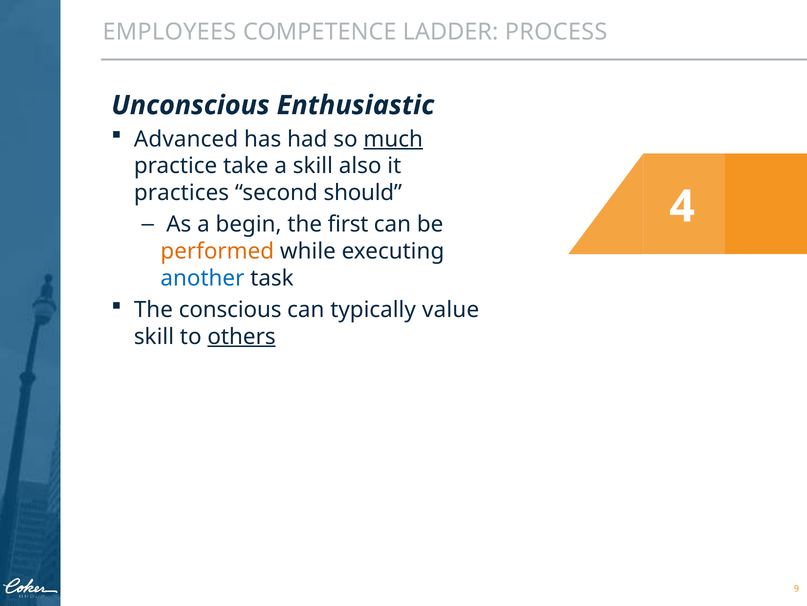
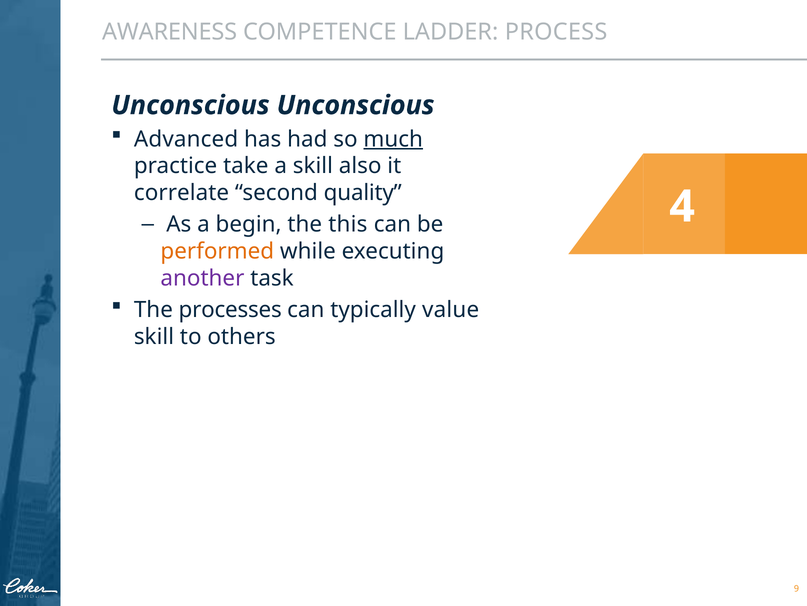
EMPLOYEES: EMPLOYEES -> AWARENESS
Unconscious Enthusiastic: Enthusiastic -> Unconscious
practices: practices -> correlate
should: should -> quality
first: first -> this
another colour: blue -> purple
conscious: conscious -> processes
others underline: present -> none
